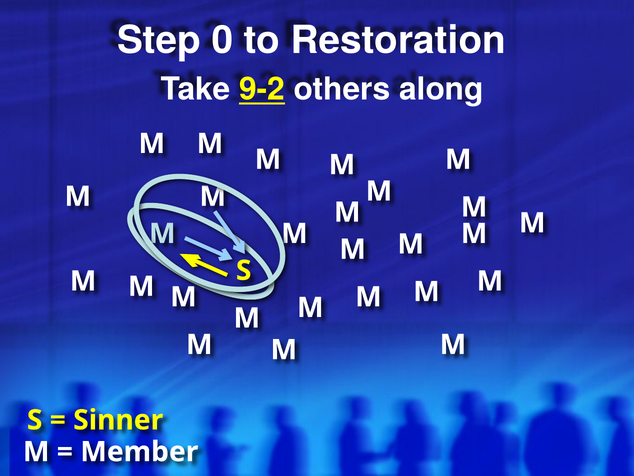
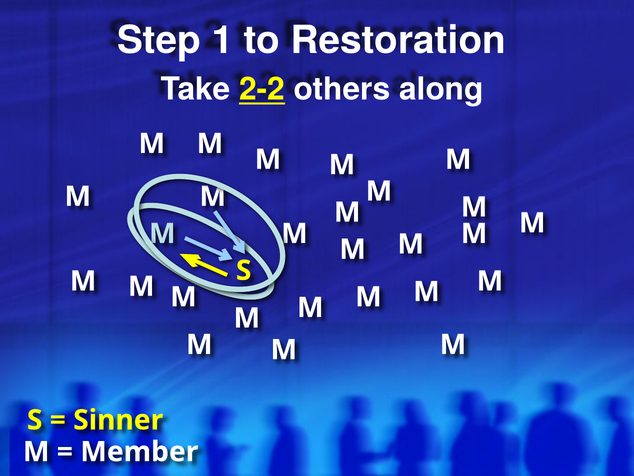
0: 0 -> 1
9-2: 9-2 -> 2-2
